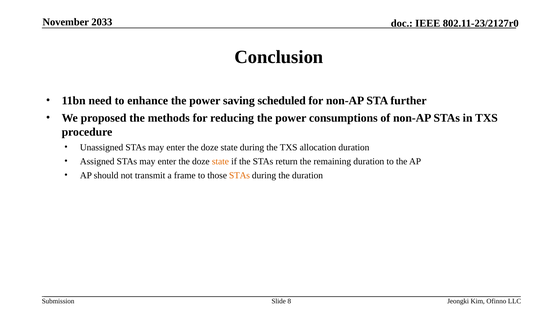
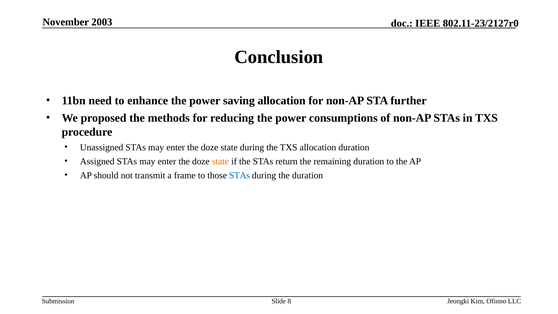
2033: 2033 -> 2003
saving scheduled: scheduled -> allocation
STAs at (239, 175) colour: orange -> blue
